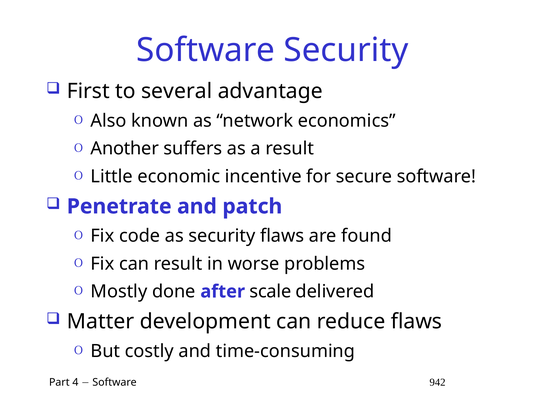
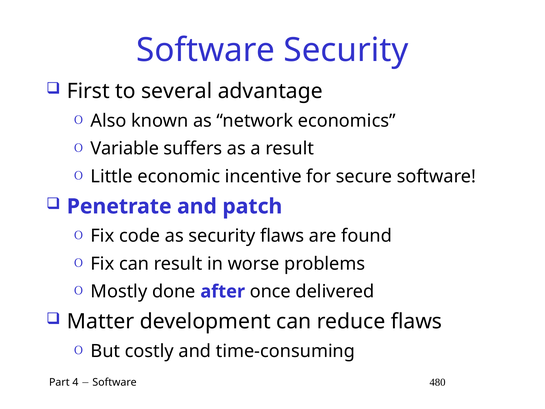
Another: Another -> Variable
scale: scale -> once
942: 942 -> 480
